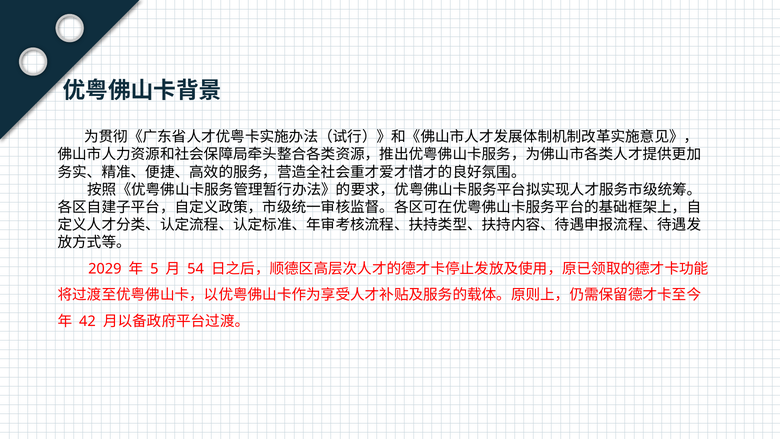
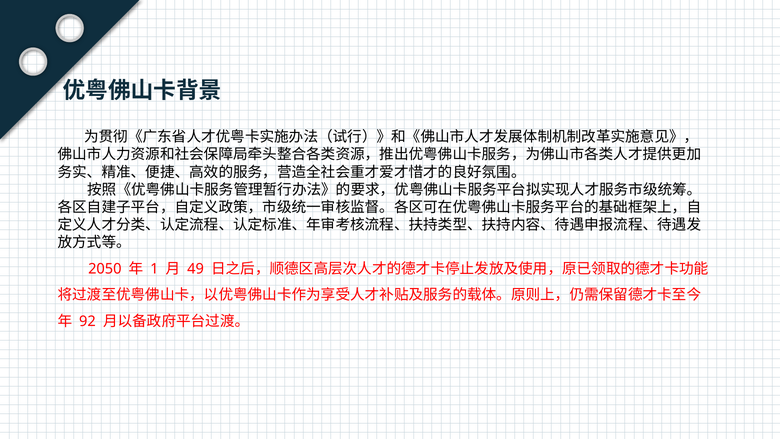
2029: 2029 -> 2050
5: 5 -> 1
54: 54 -> 49
42: 42 -> 92
